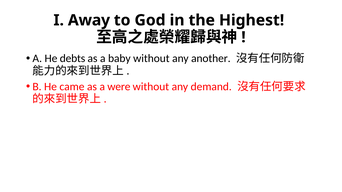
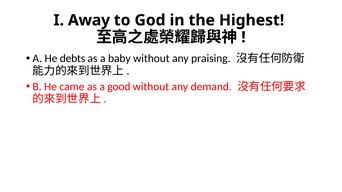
another: another -> praising
were: were -> good
